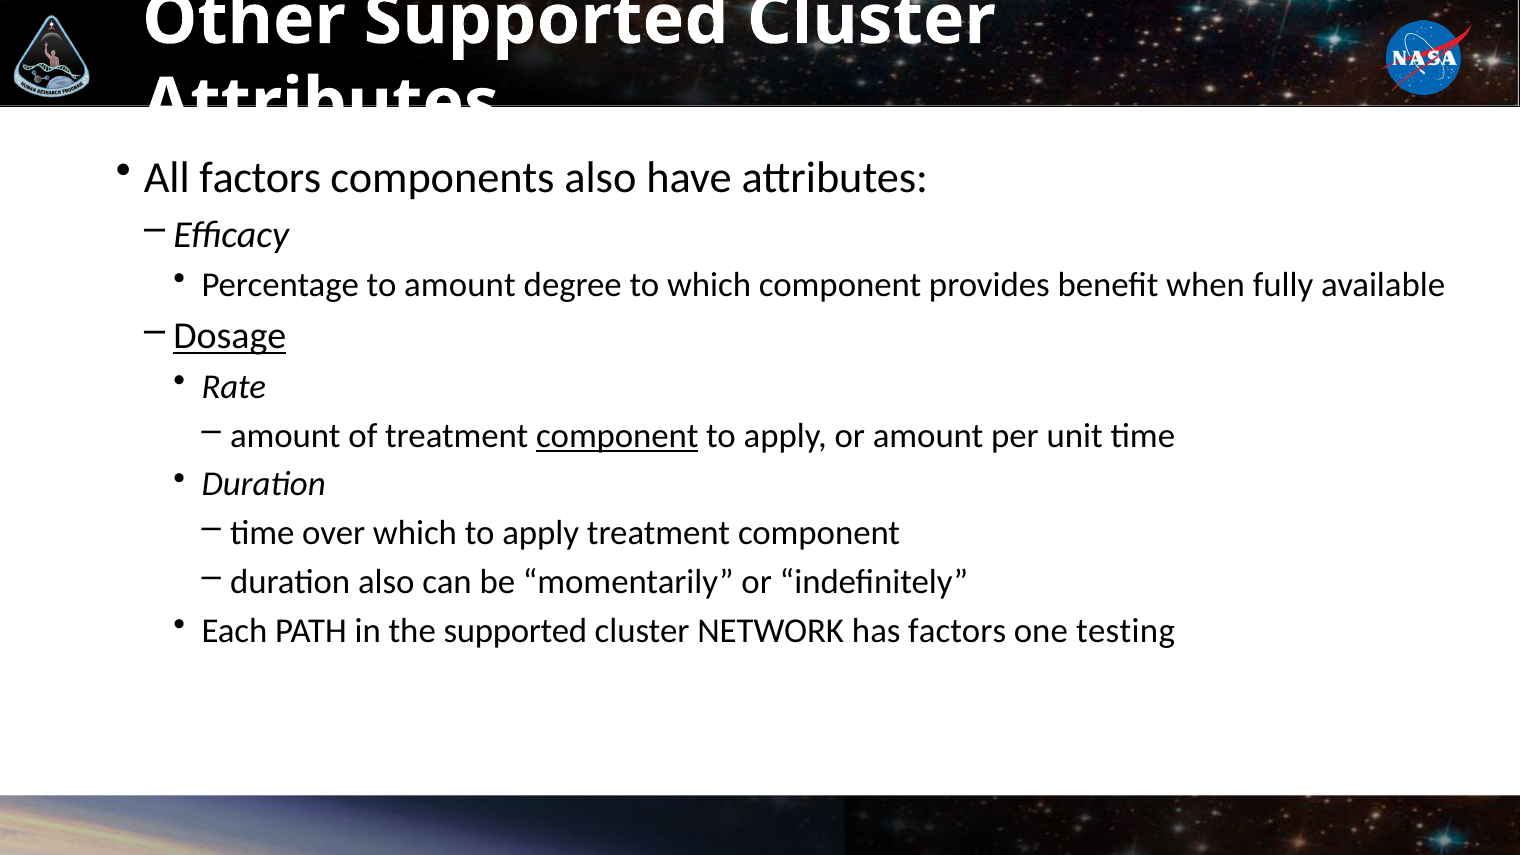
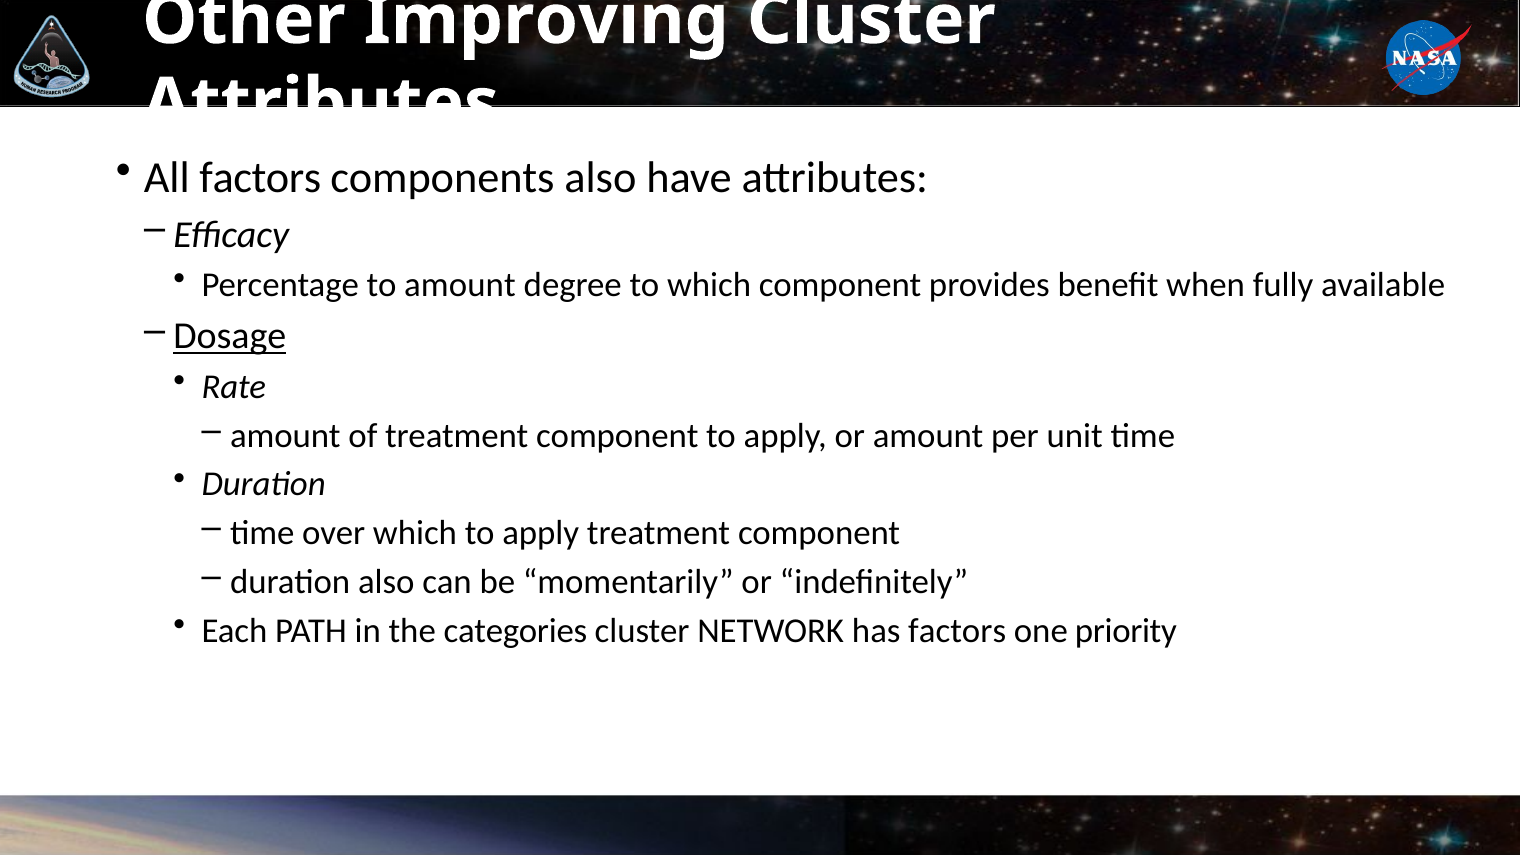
Other Supported: Supported -> Improving
component at (617, 436) underline: present -> none
the supported: supported -> categories
testing: testing -> priority
